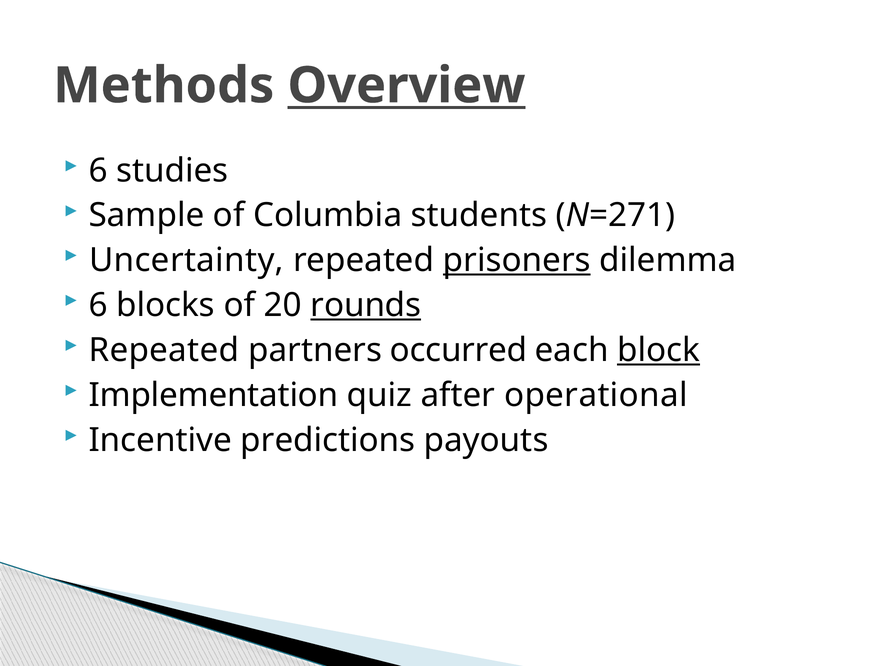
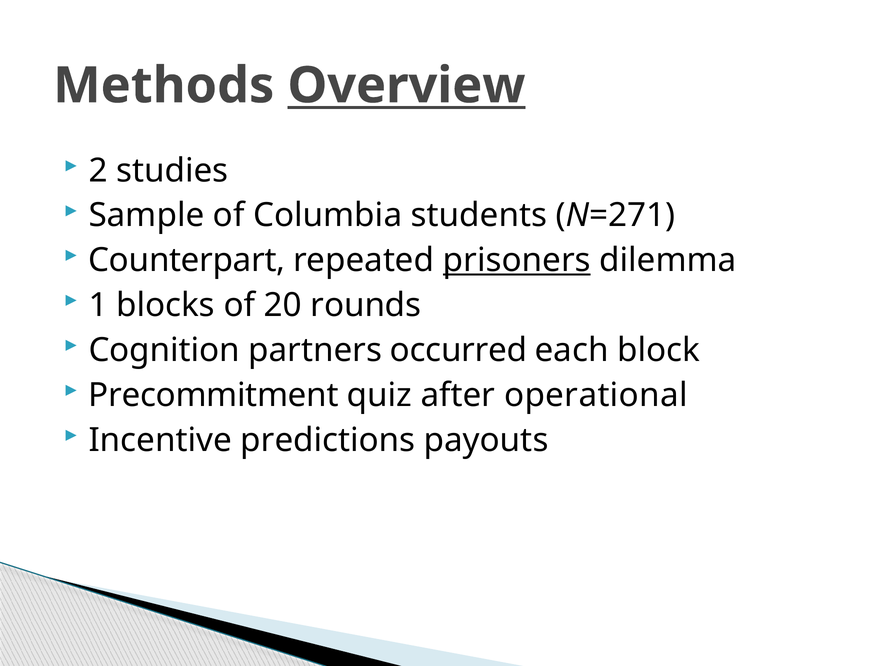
6 at (98, 170): 6 -> 2
Uncertainty: Uncertainty -> Counterpart
6 at (98, 305): 6 -> 1
rounds underline: present -> none
Repeated at (164, 350): Repeated -> Cognition
block underline: present -> none
Implementation: Implementation -> Precommitment
